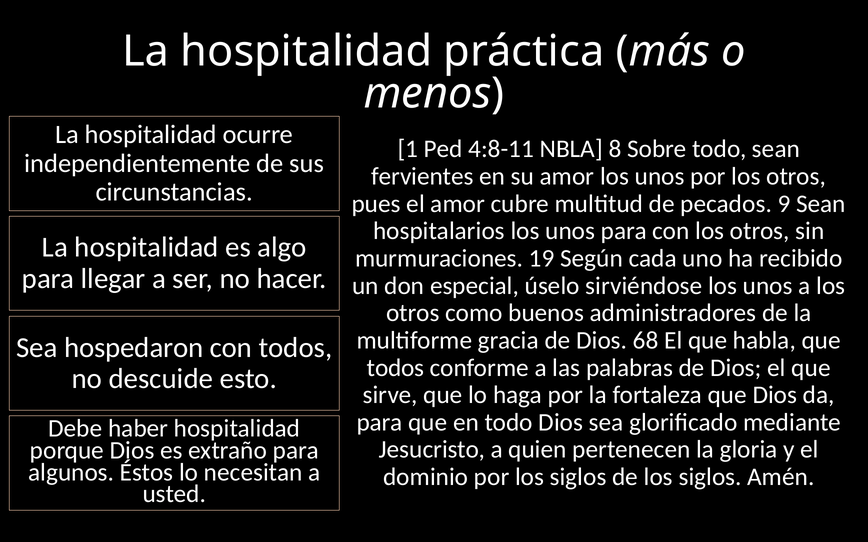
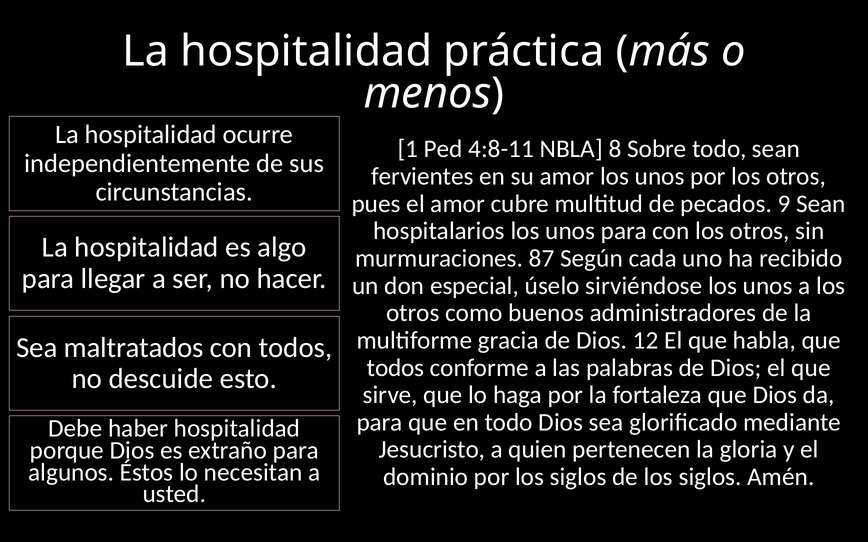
19: 19 -> 87
68: 68 -> 12
hospedaron: hospedaron -> maltratados
